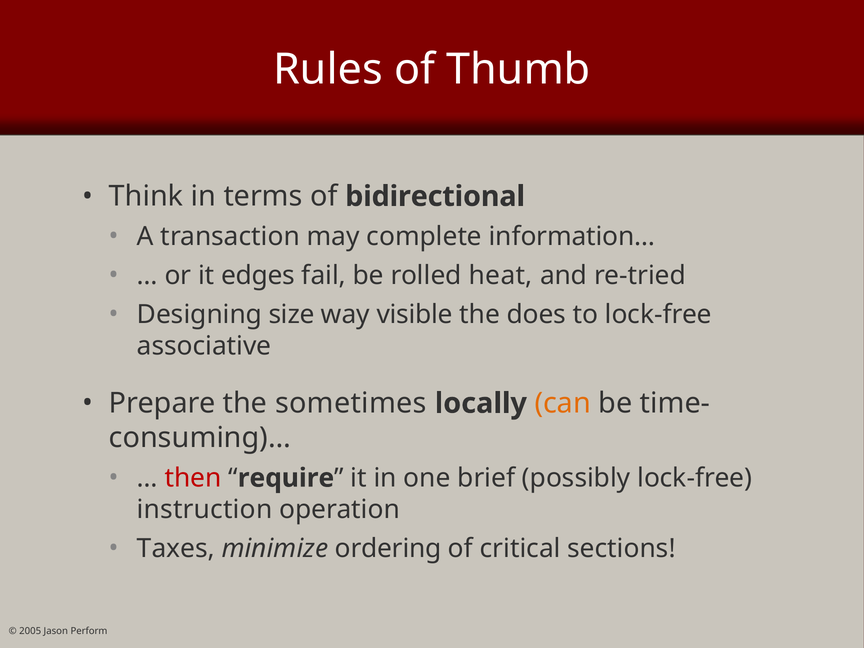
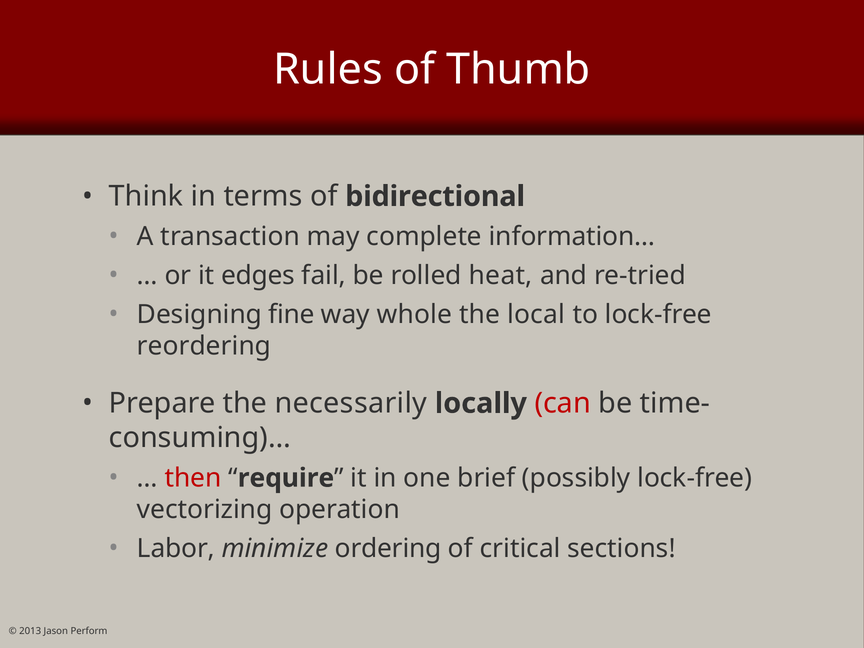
size: size -> fine
visible: visible -> whole
does: does -> local
associative: associative -> reordering
sometimes: sometimes -> necessarily
can colour: orange -> red
instruction: instruction -> vectorizing
Taxes: Taxes -> Labor
2005: 2005 -> 2013
